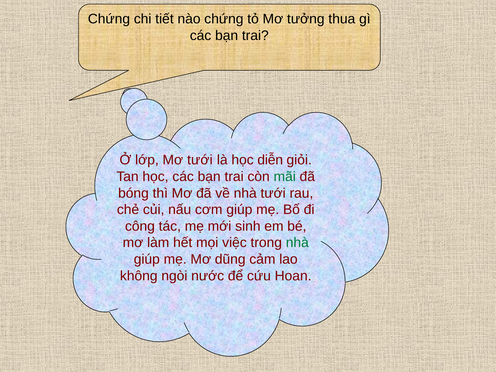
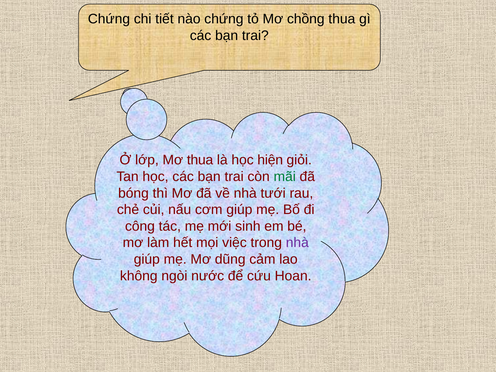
tưởng: tưởng -> chồng
Mơ tưới: tưới -> thua
diễn: diễn -> hiện
nhà at (297, 243) colour: green -> purple
